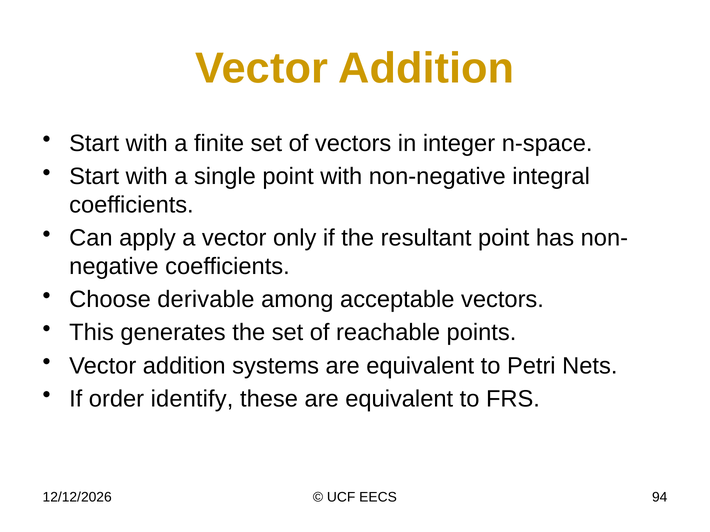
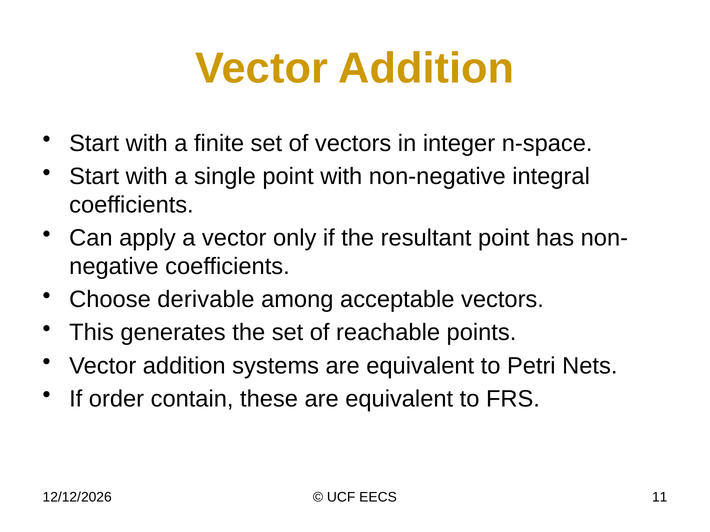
identify: identify -> contain
94: 94 -> 11
